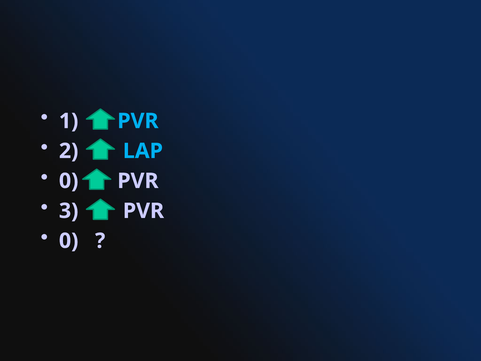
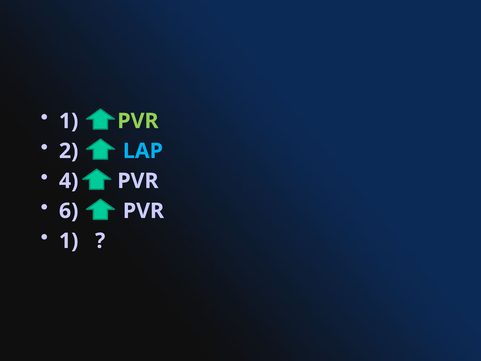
PVR at (138, 121) colour: light blue -> light green
0 at (69, 181): 0 -> 4
3: 3 -> 6
0 at (69, 241): 0 -> 1
